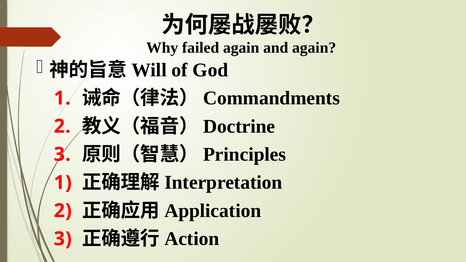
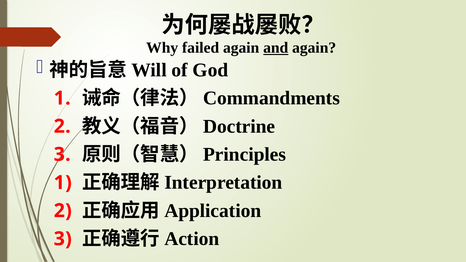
and underline: none -> present
